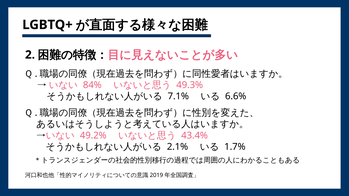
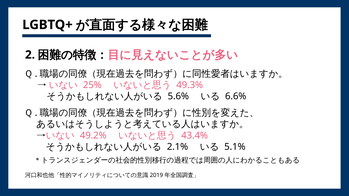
84%: 84% -> 25%
7.1%: 7.1% -> 5.6%
1.7%: 1.7% -> 5.1%
